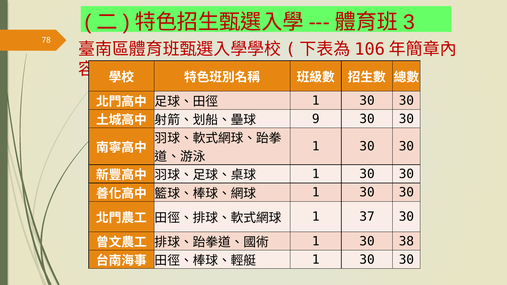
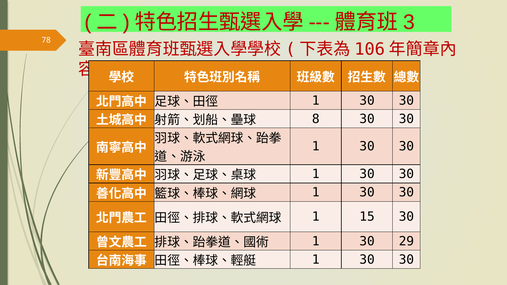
9: 9 -> 8
37: 37 -> 15
38: 38 -> 29
